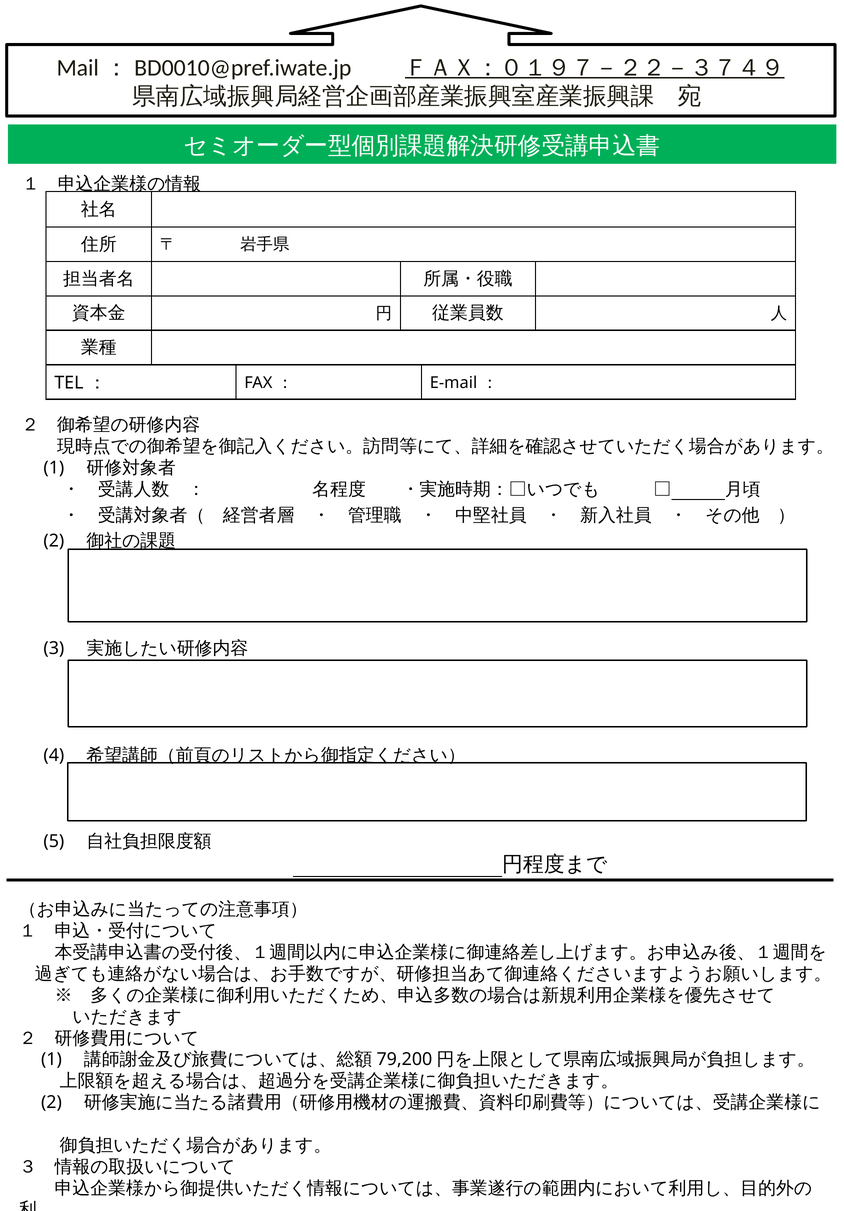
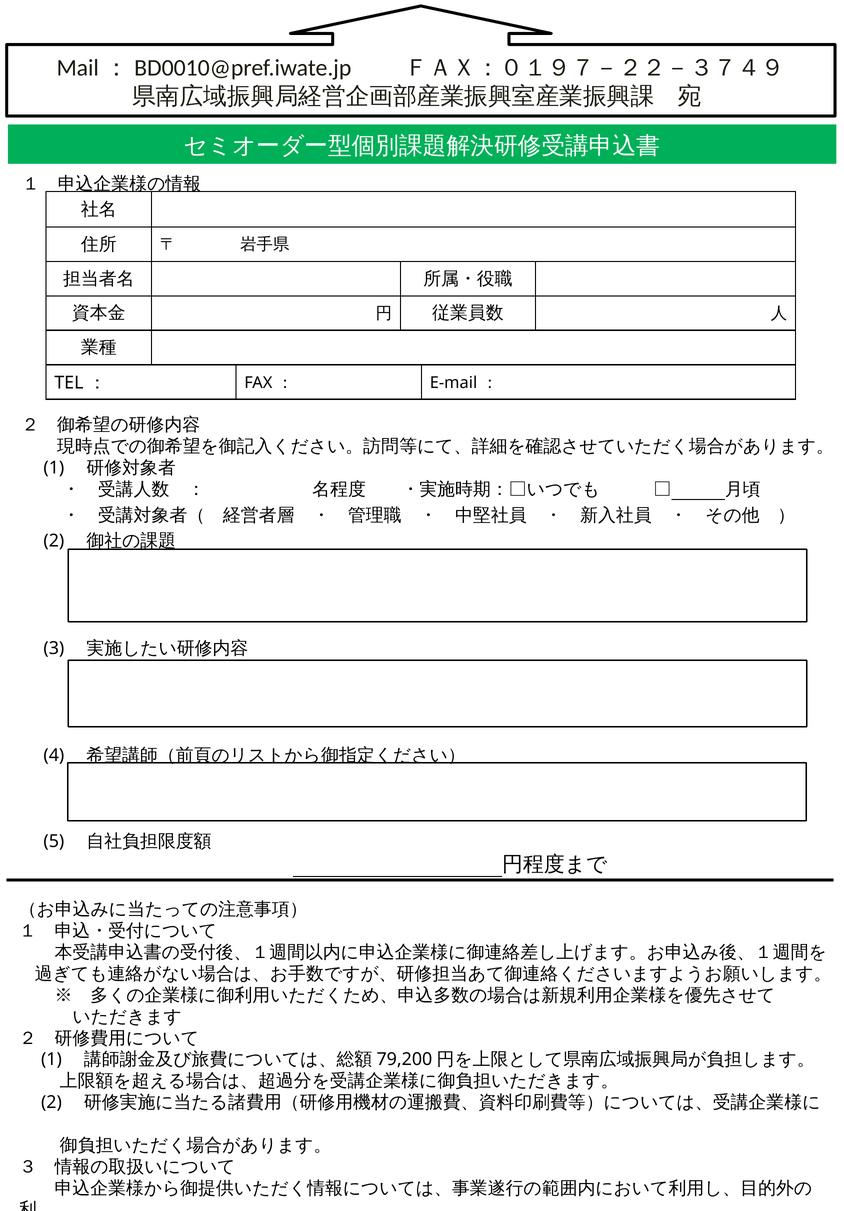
ＦＡＸ：０１９７－２２－３７４９ underline: present -> none
